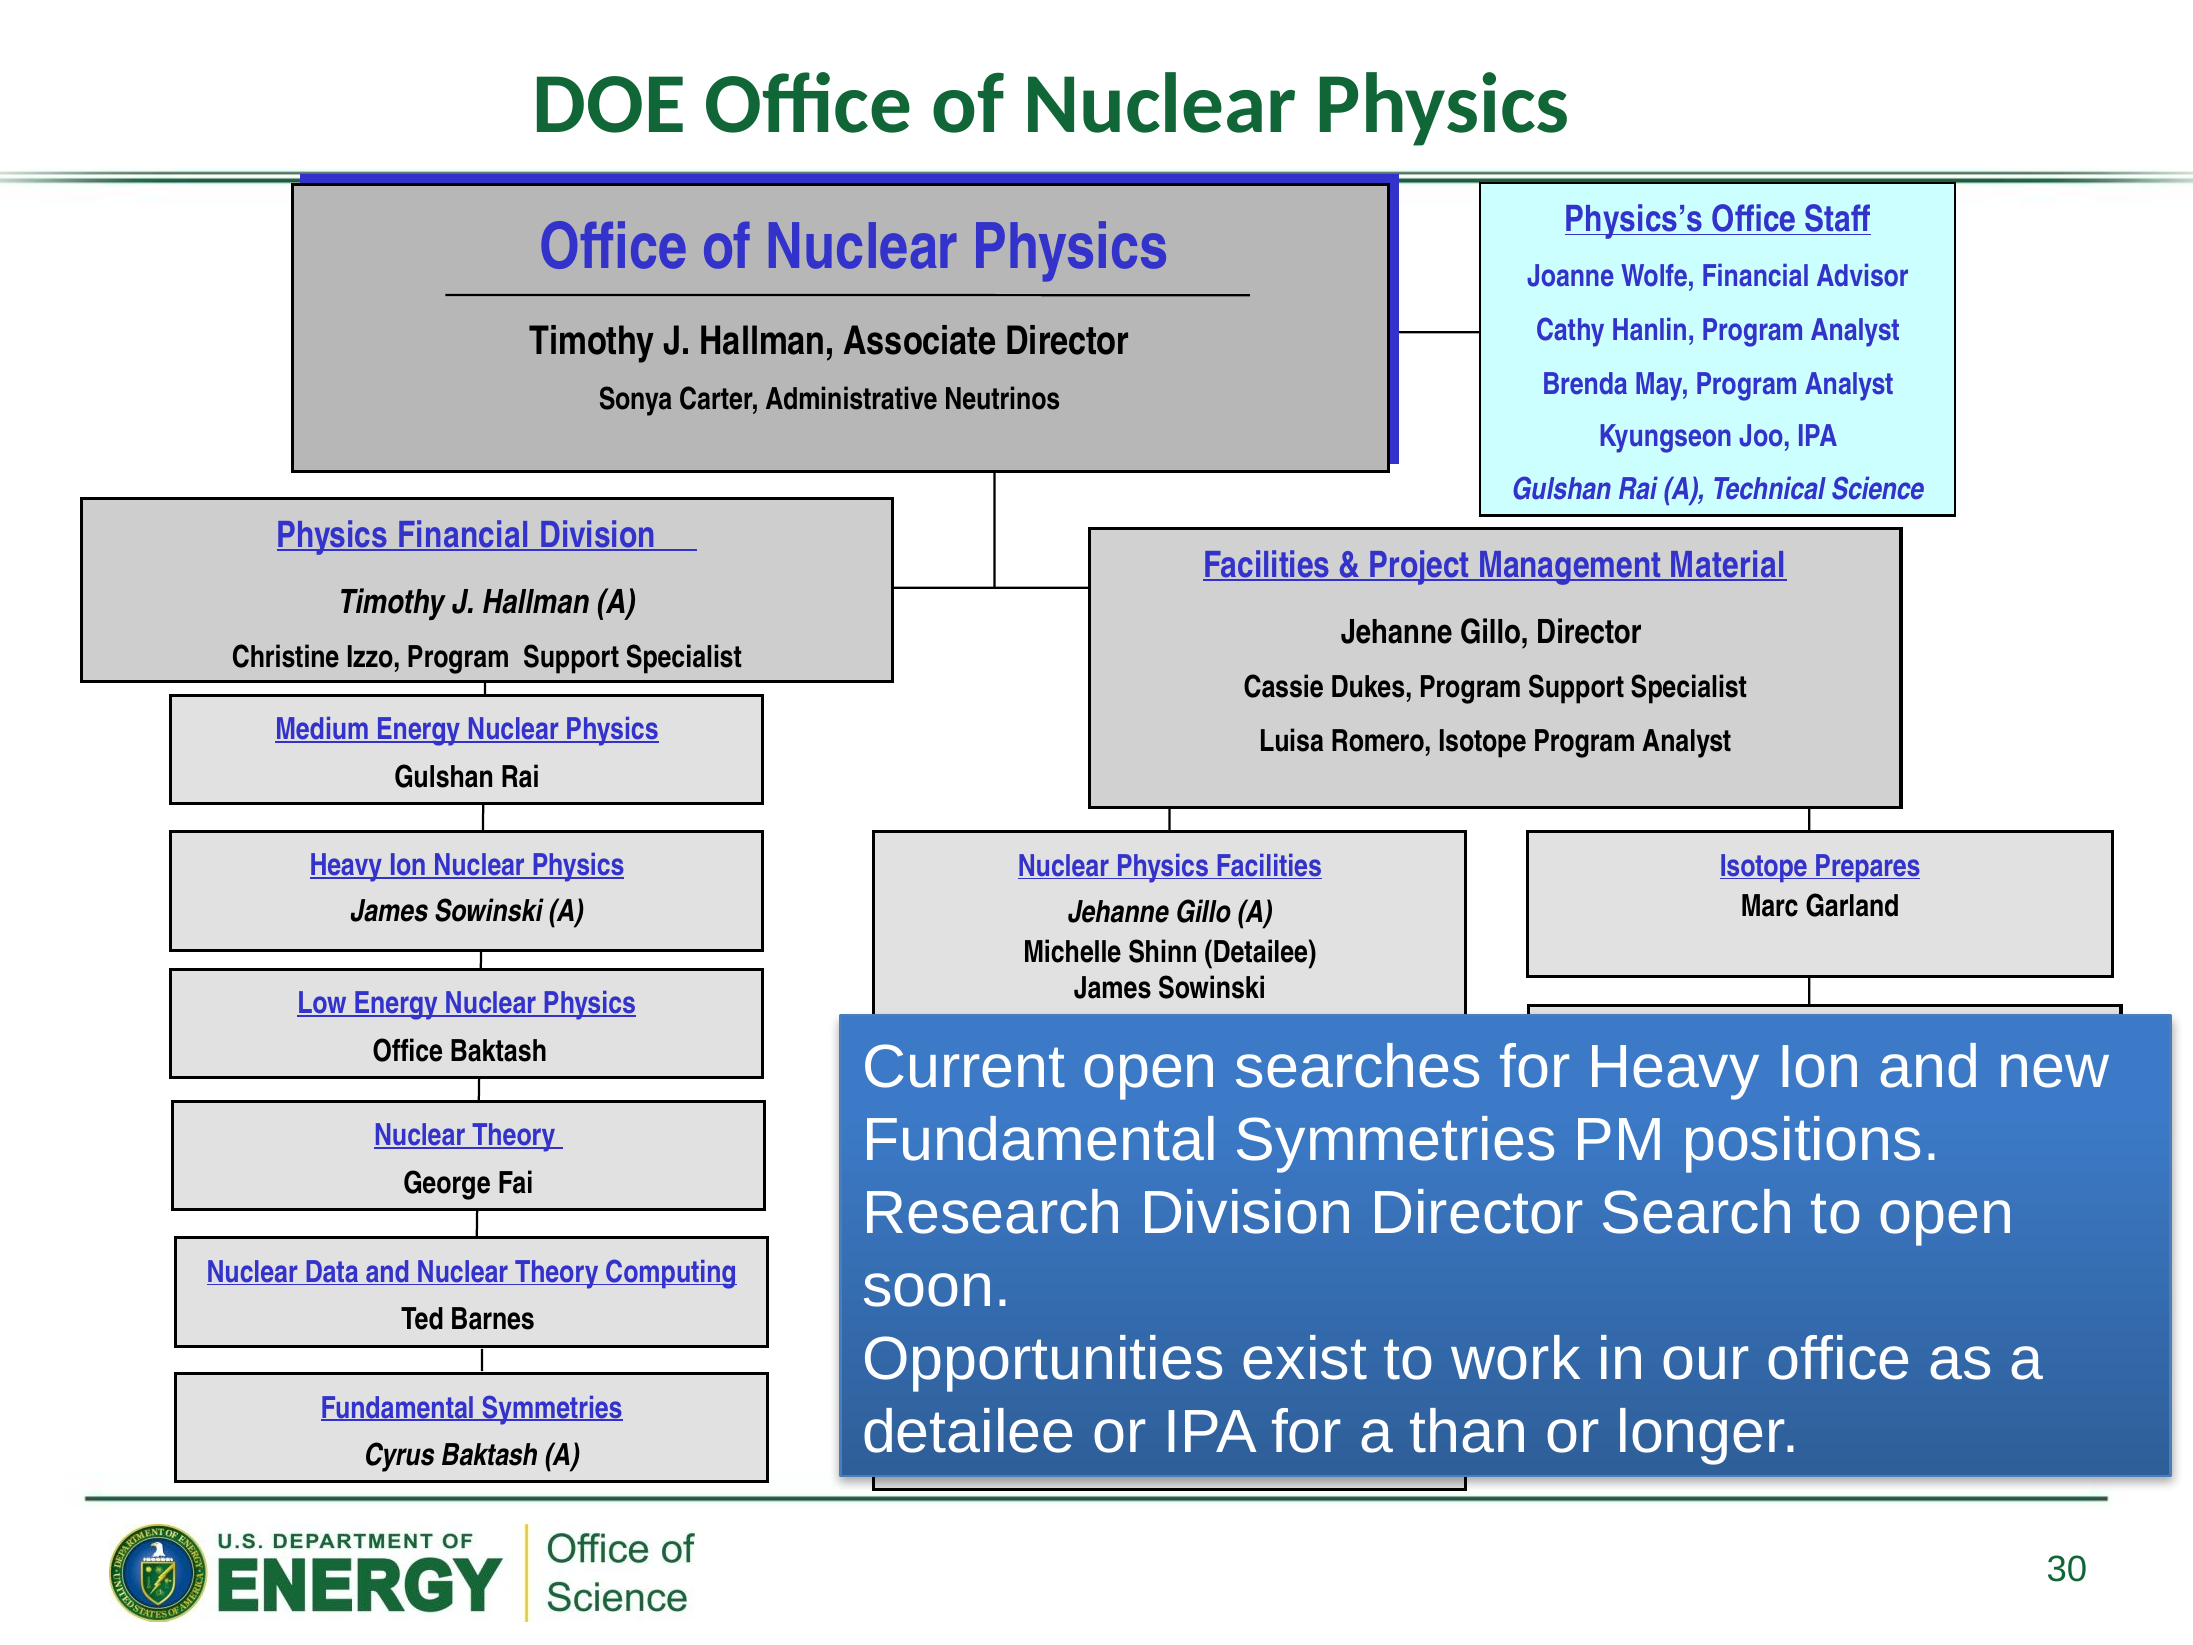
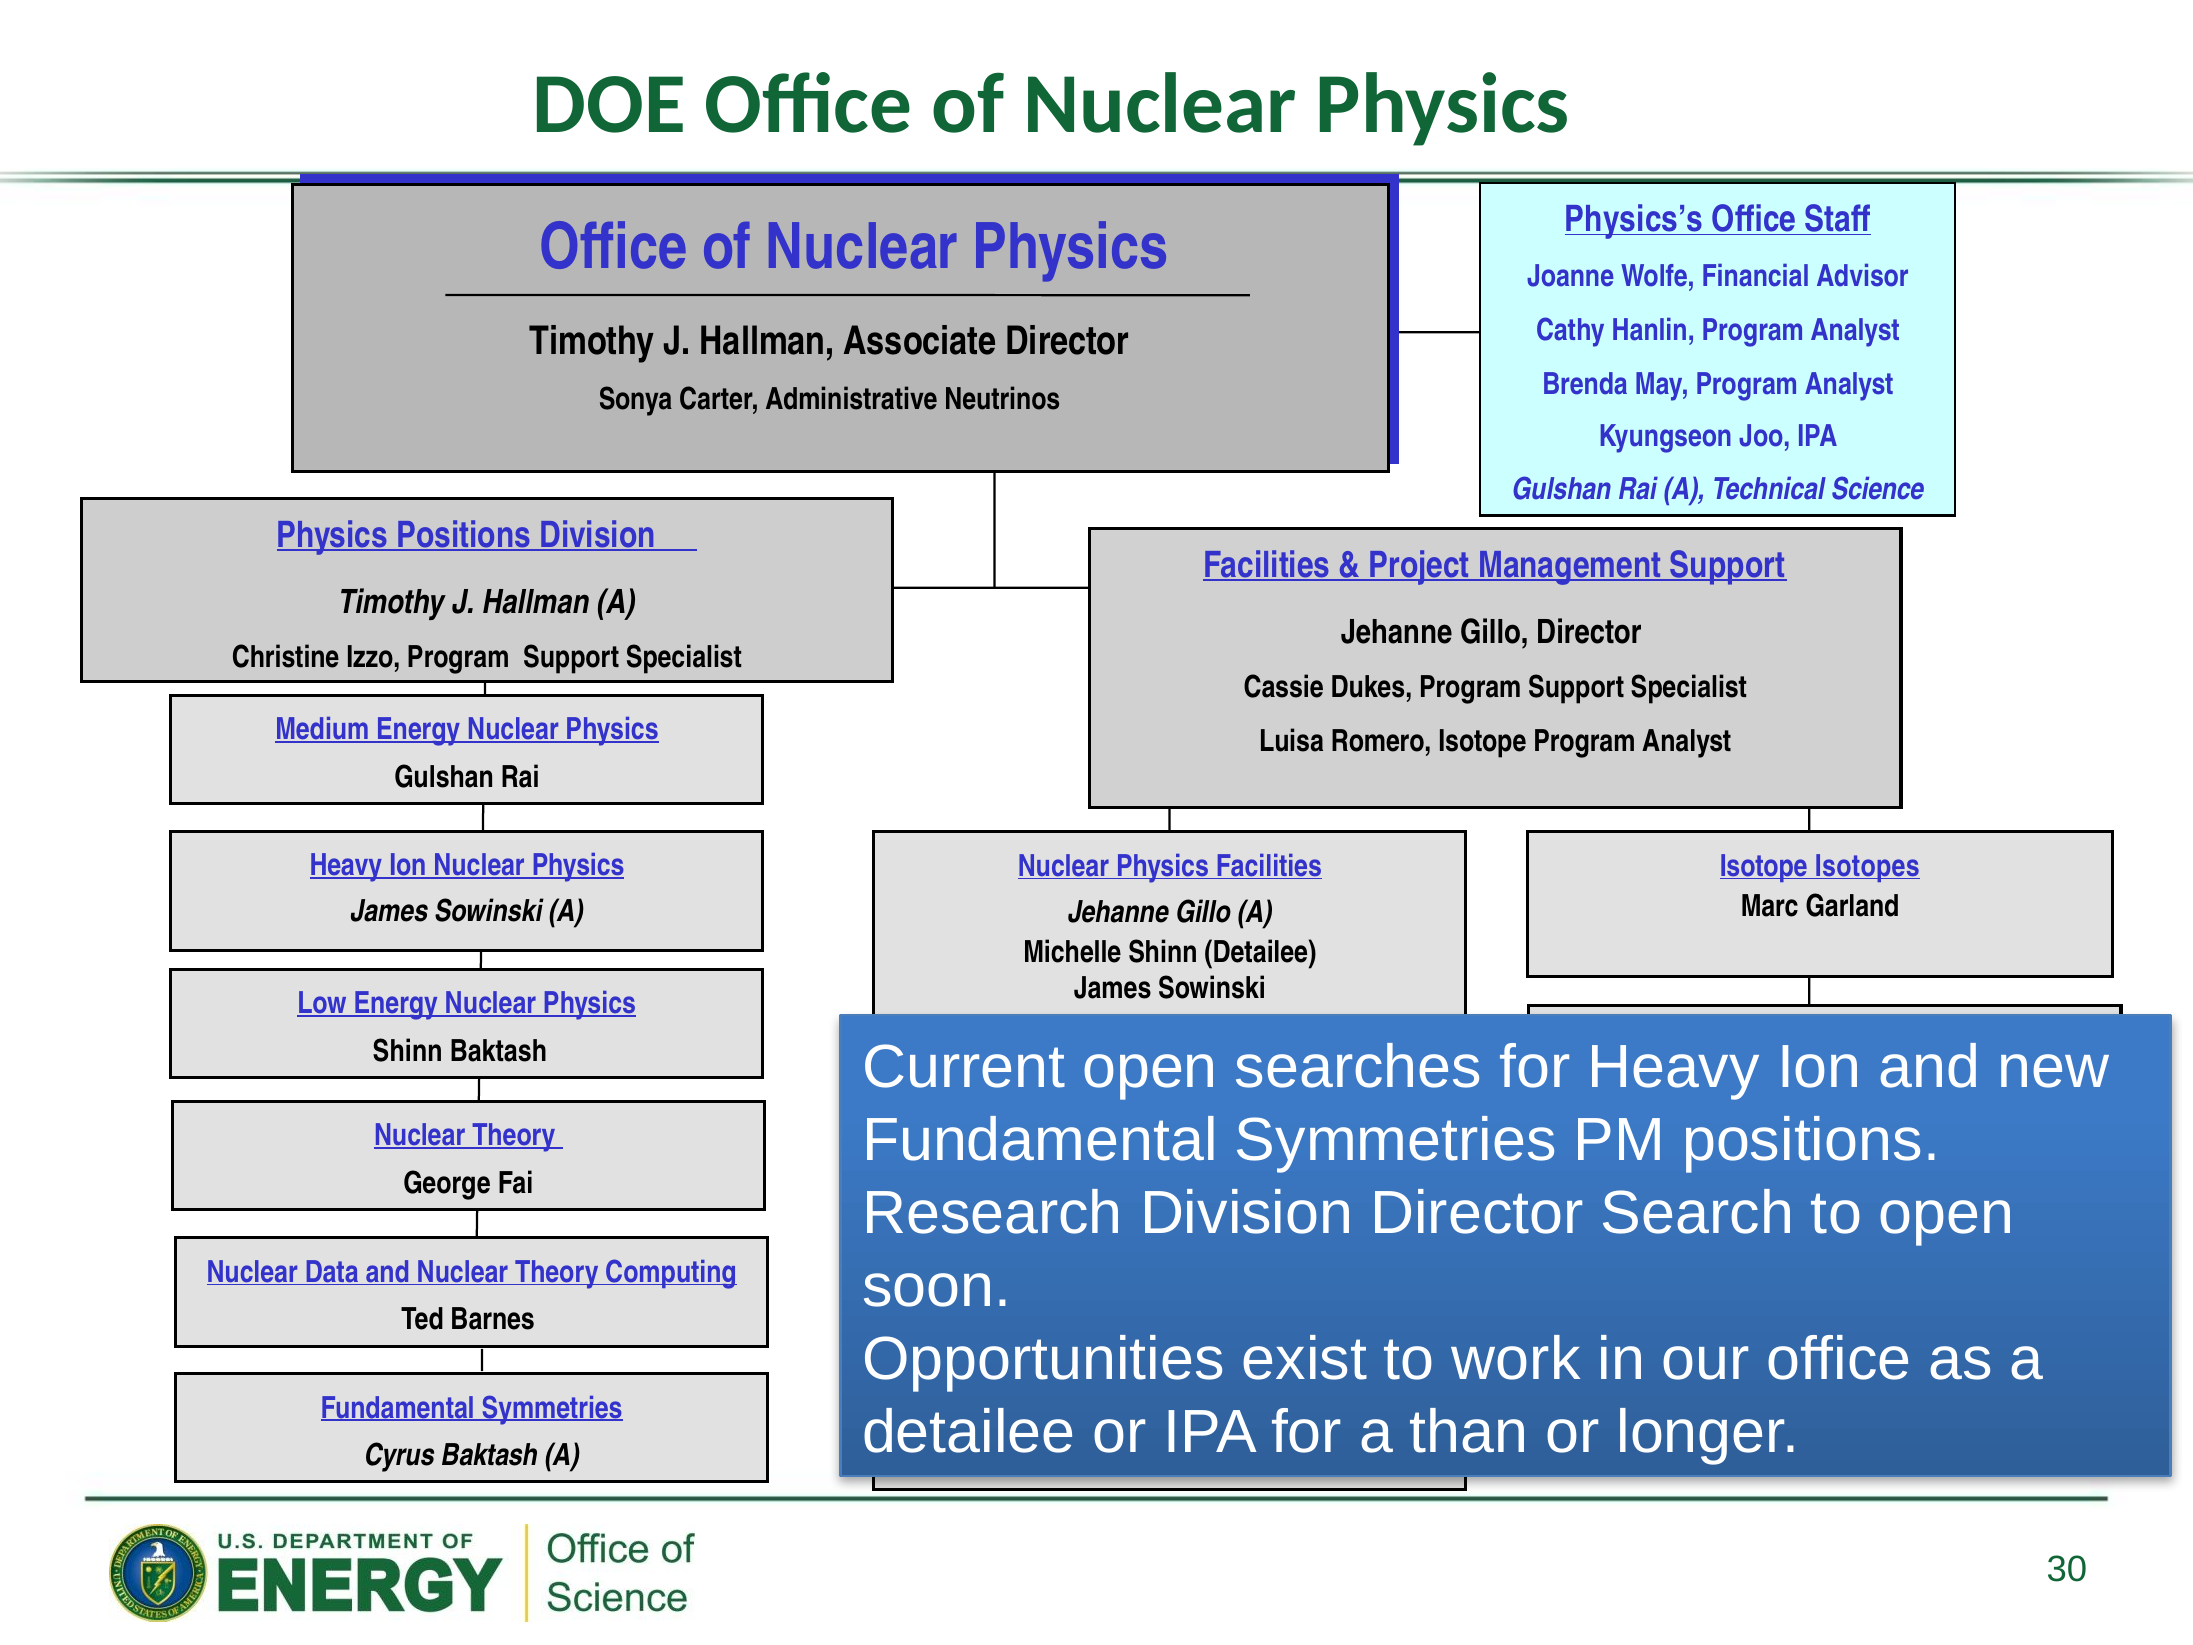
Physics Financial: Financial -> Positions
Management Material: Material -> Support
Isotope Prepares: Prepares -> Isotopes
Office at (408, 1051): Office -> Shinn
